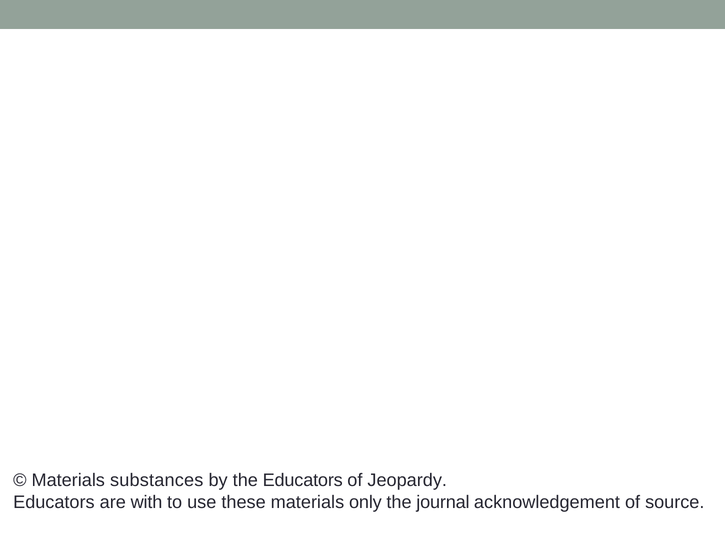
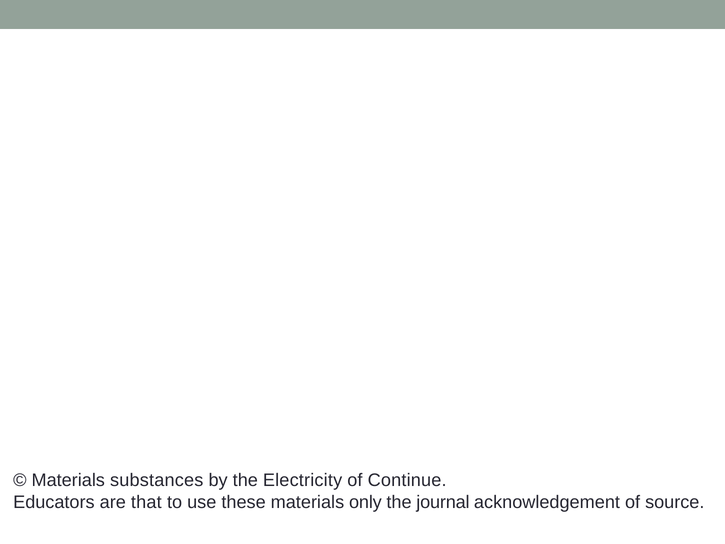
the Educators: Educators -> Electricity
Jeopardy: Jeopardy -> Continue
with: with -> that
